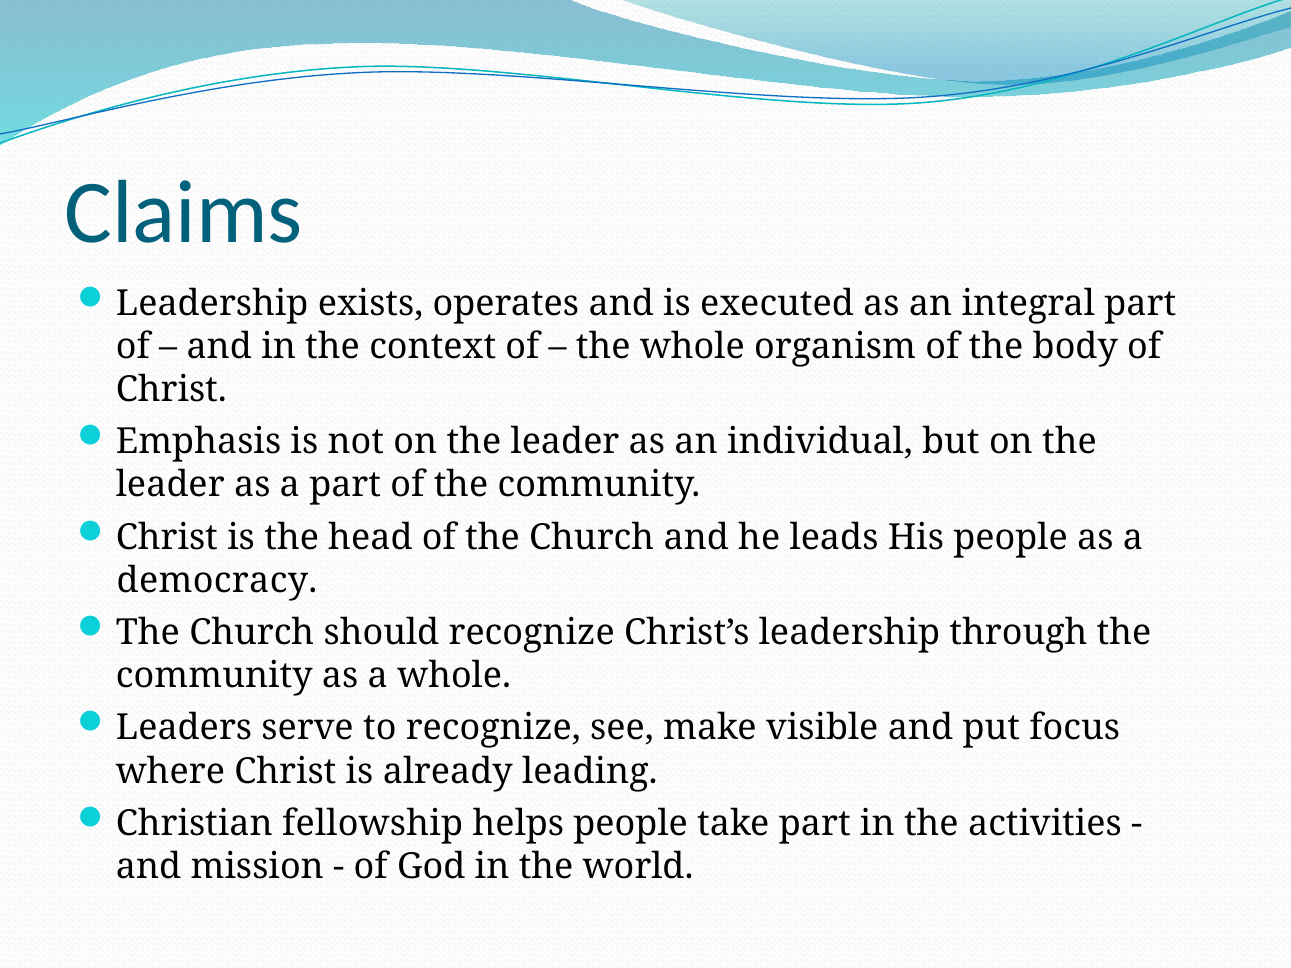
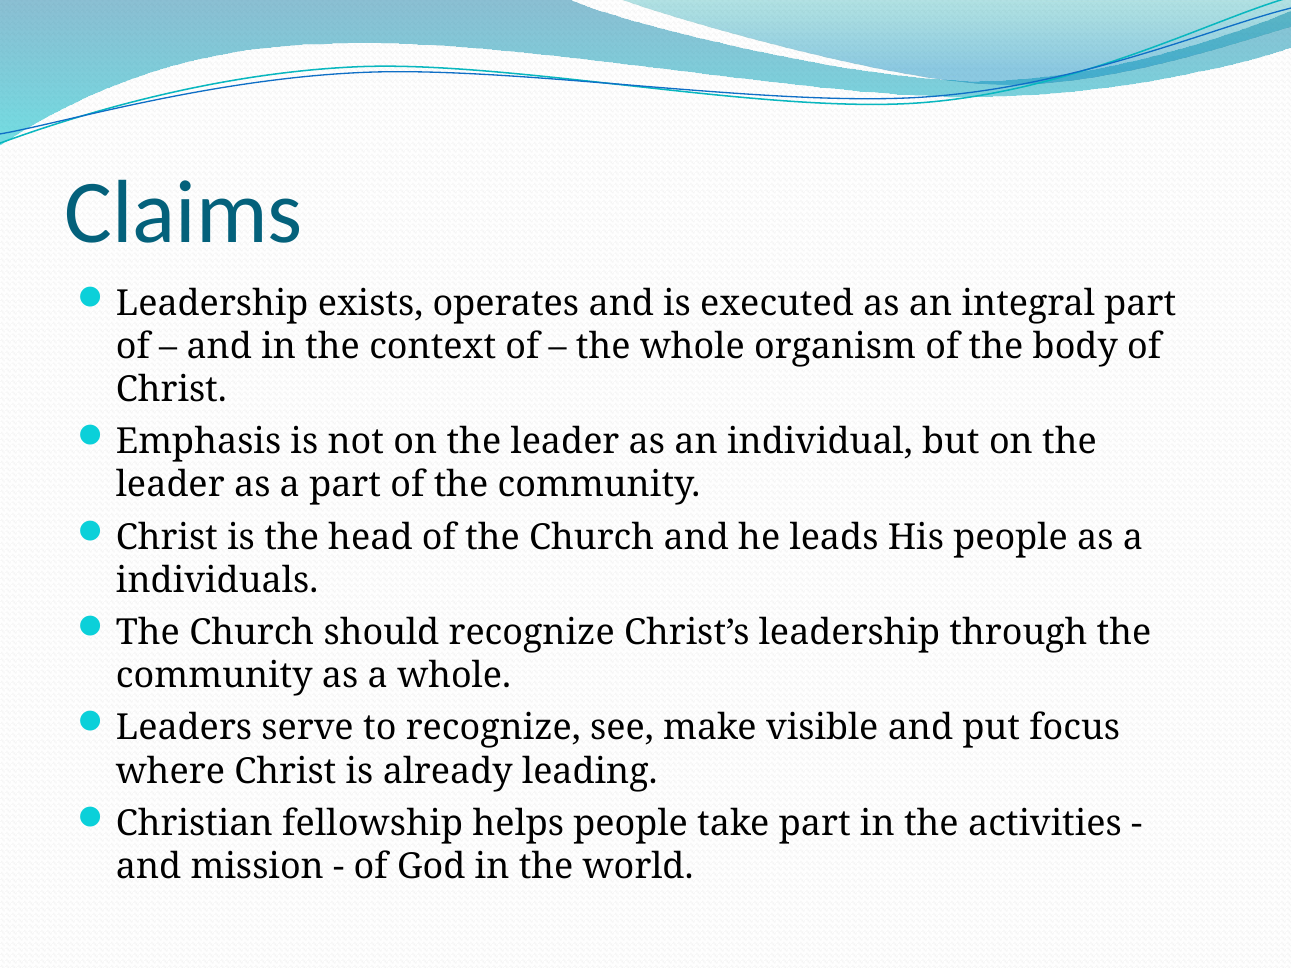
democracy: democracy -> individuals
